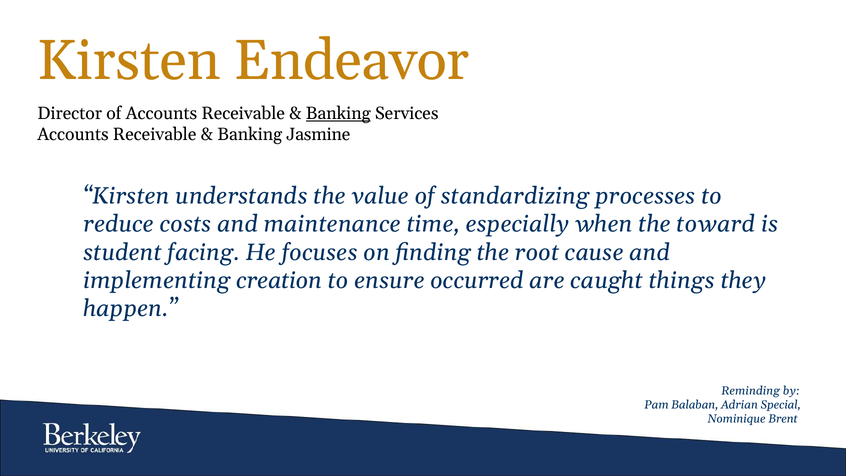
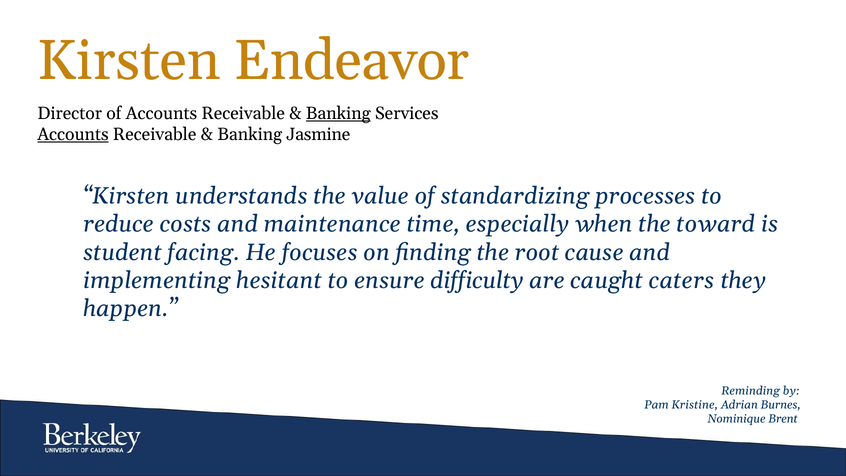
Accounts at (73, 135) underline: none -> present
creation: creation -> hesitant
occurred: occurred -> difficulty
things: things -> caters
Balaban: Balaban -> Kristine
Special: Special -> Burnes
